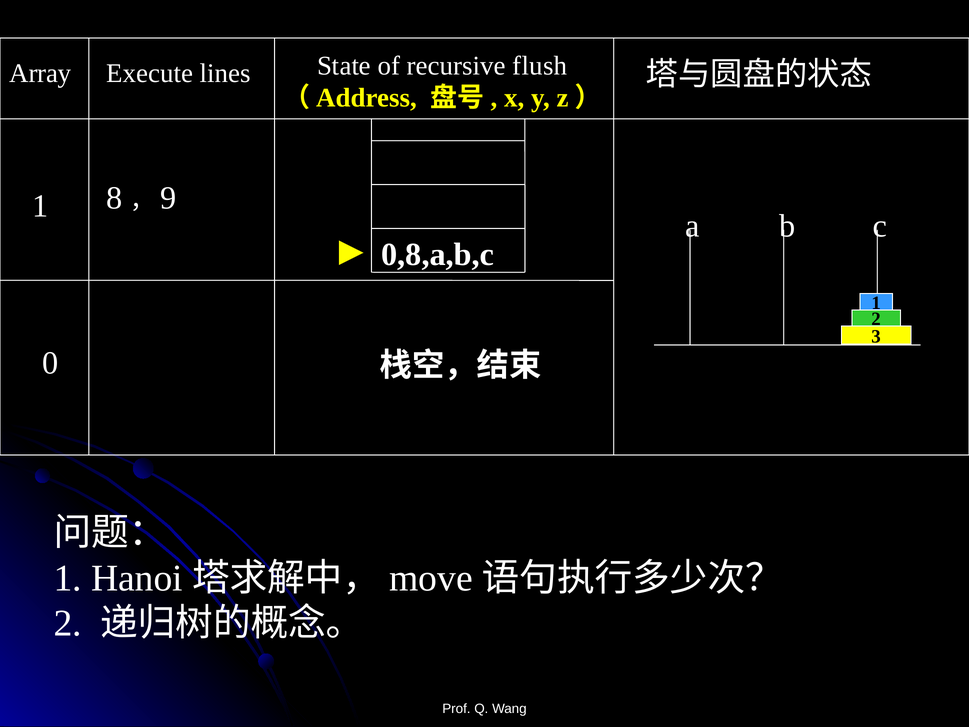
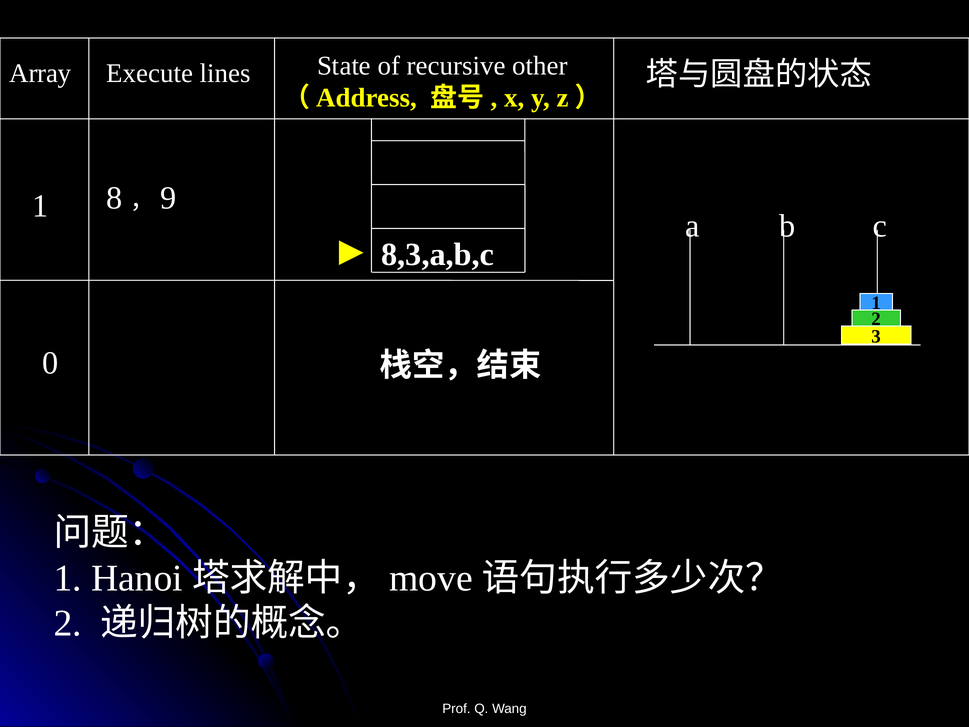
flush: flush -> other
0,8,a,b,c: 0,8,a,b,c -> 8,3,a,b,c
